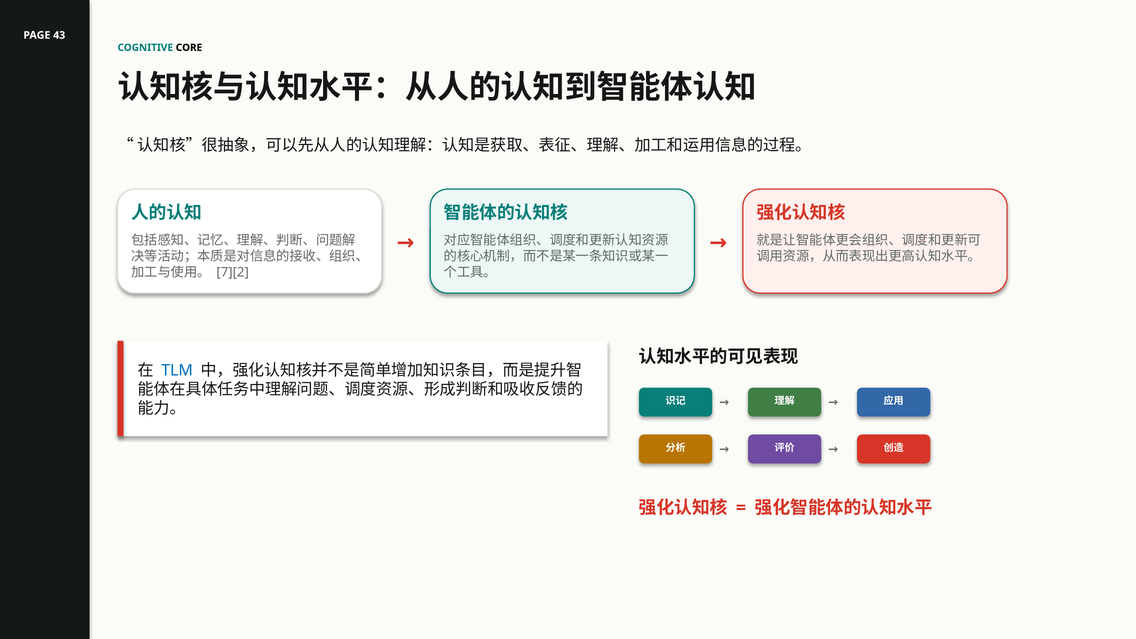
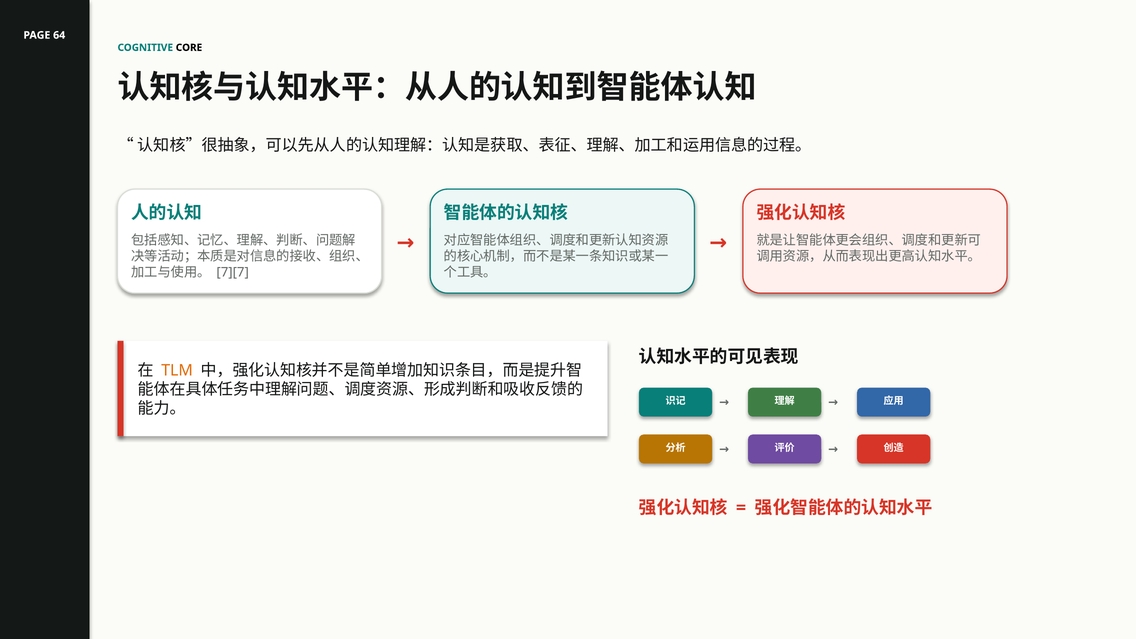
43: 43 -> 64
7][2: 7][2 -> 7][7
TLM colour: blue -> orange
